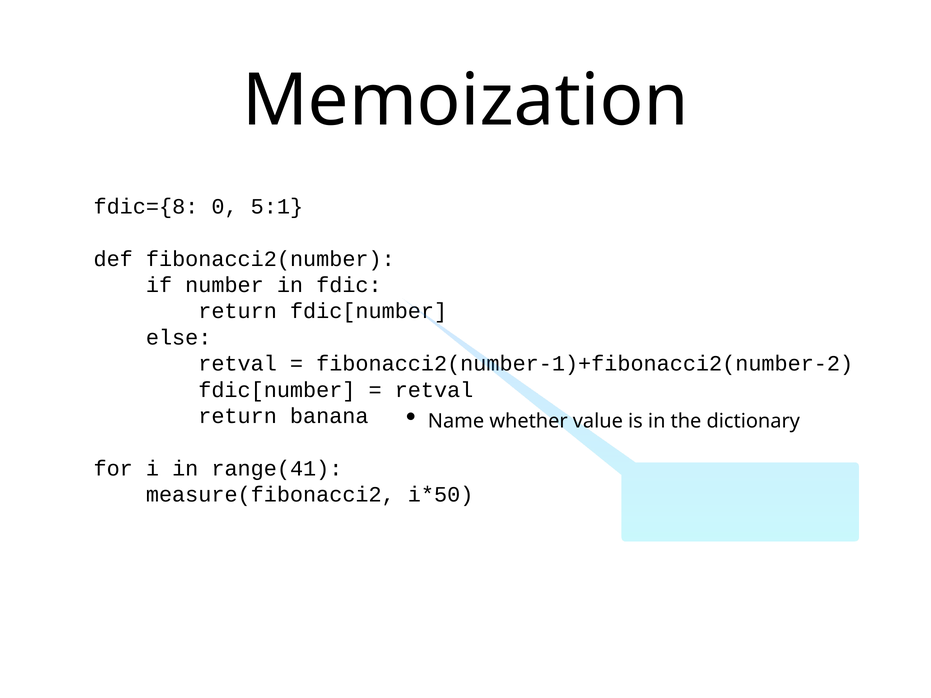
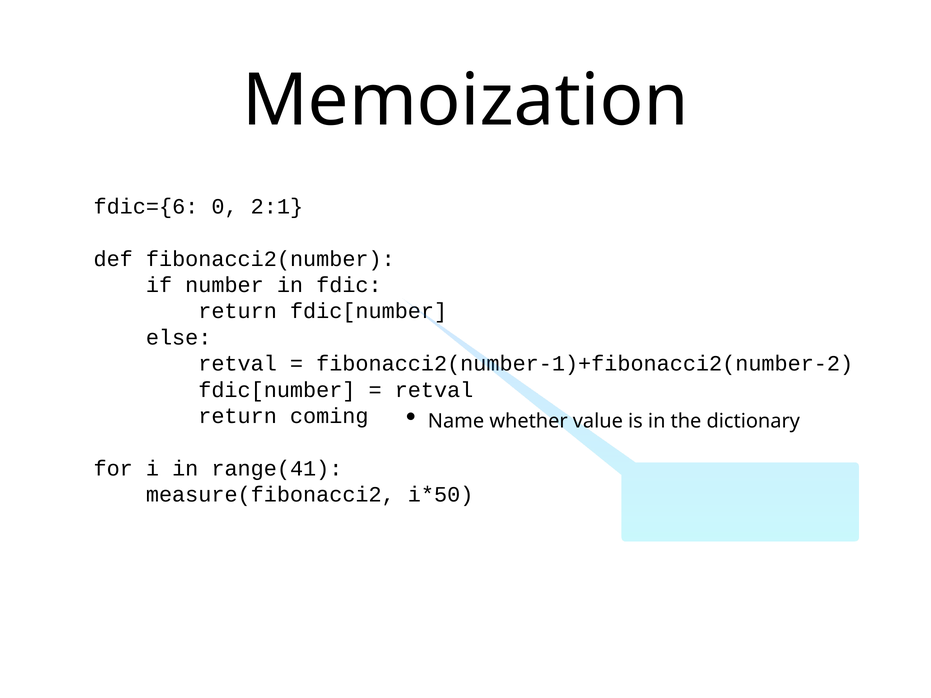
fdic={8: fdic={8 -> fdic={6
5:1: 5:1 -> 2:1
banana: banana -> coming
